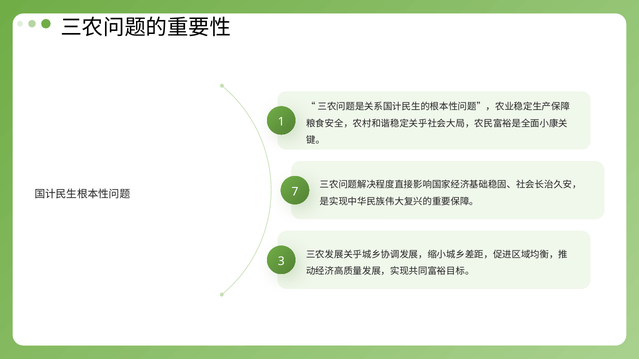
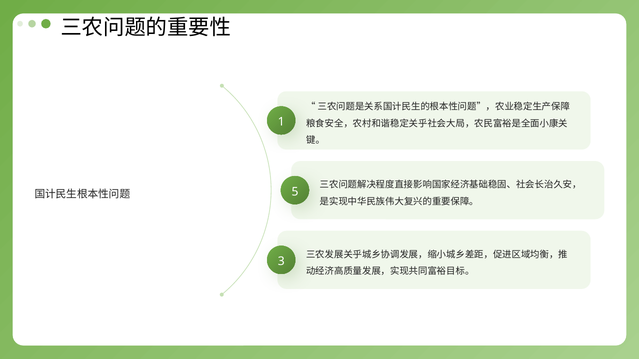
7: 7 -> 5
